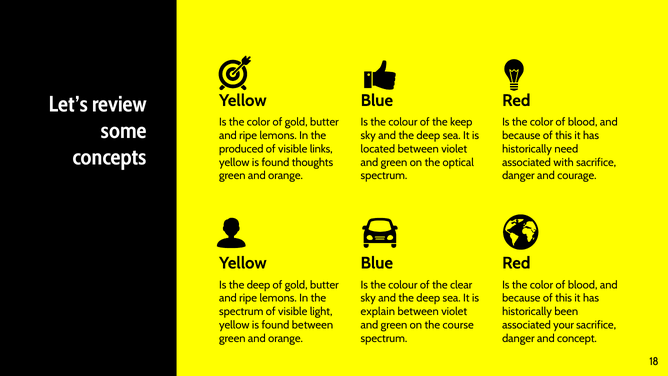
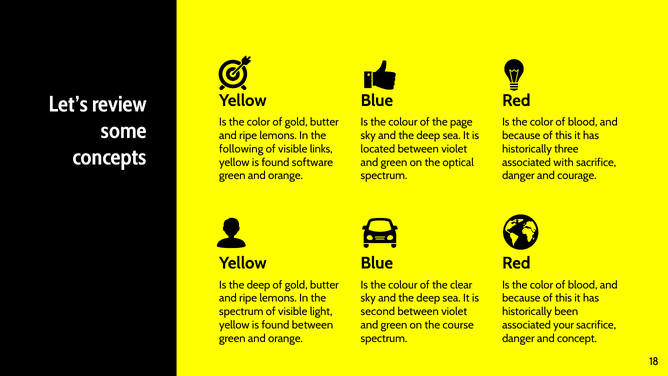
keep: keep -> page
produced: produced -> following
need: need -> three
thoughts: thoughts -> software
explain: explain -> second
